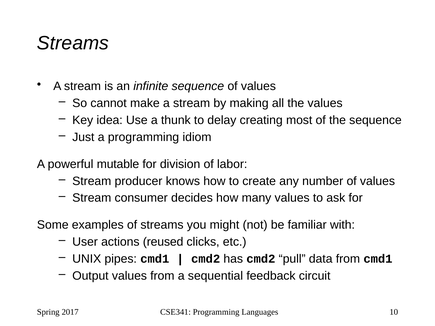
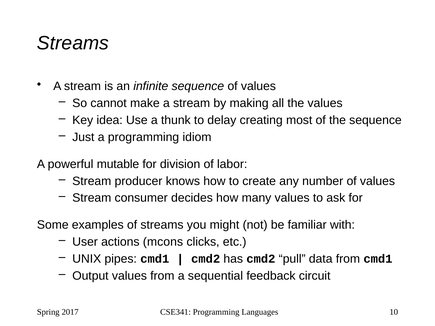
reused: reused -> mcons
